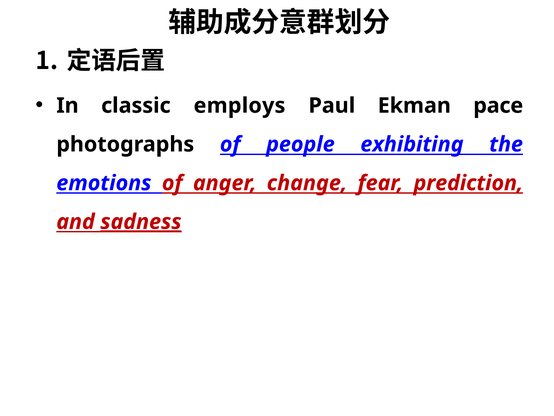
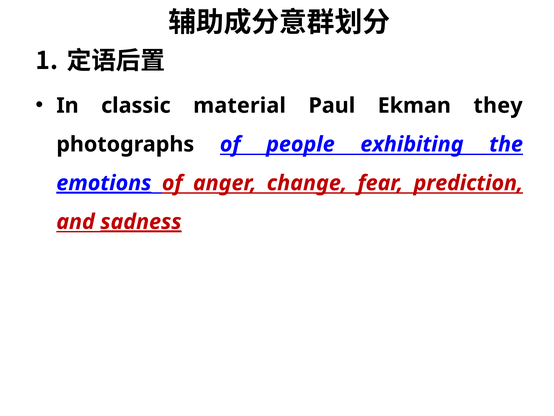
employs: employs -> material
pace: pace -> they
emotions underline: none -> present
